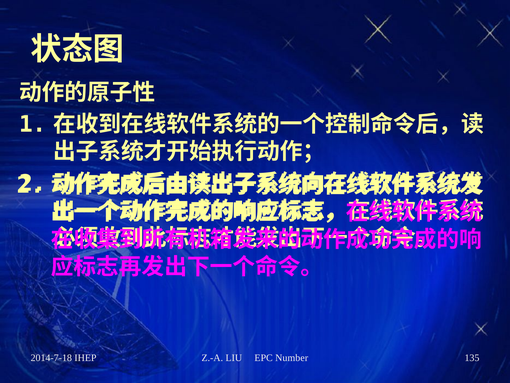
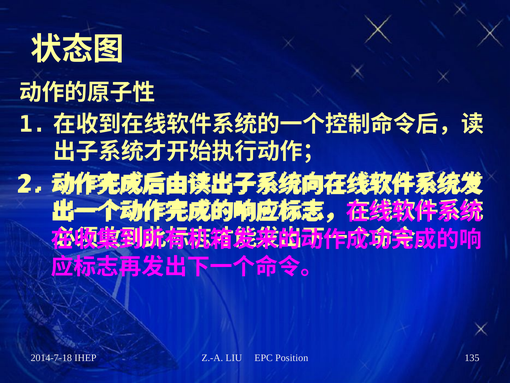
Number: Number -> Position
